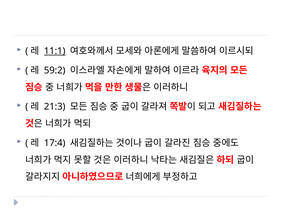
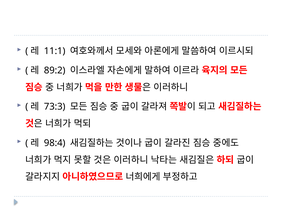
11:1 underline: present -> none
59:2: 59:2 -> 89:2
21:3: 21:3 -> 73:3
17:4: 17:4 -> 98:4
